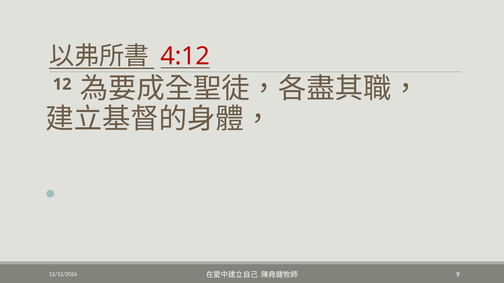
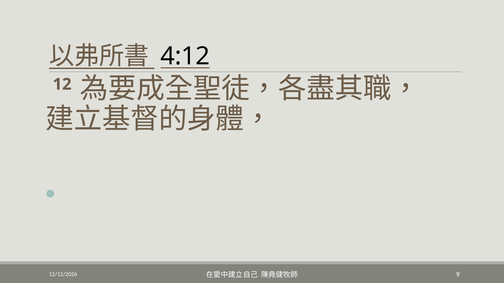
4:12 colour: red -> black
